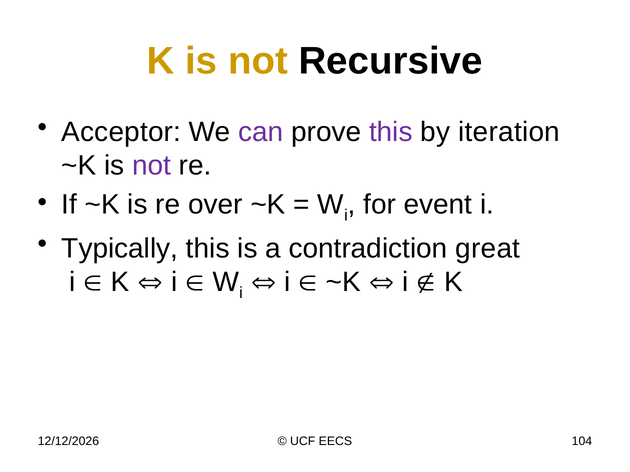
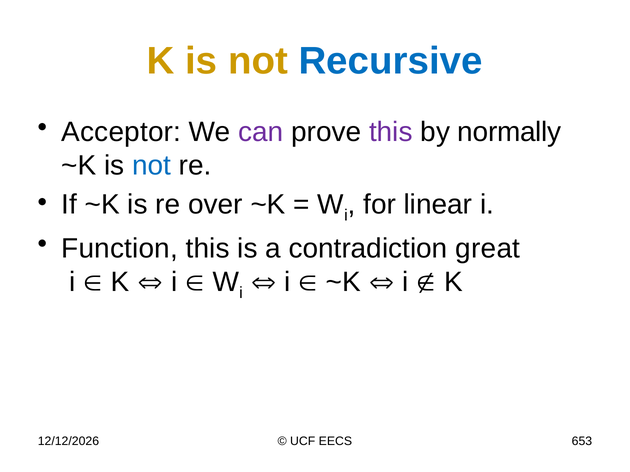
Recursive colour: black -> blue
iteration: iteration -> normally
not at (152, 166) colour: purple -> blue
event: event -> linear
Typically: Typically -> Function
104: 104 -> 653
